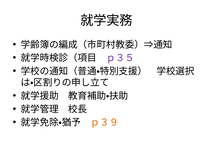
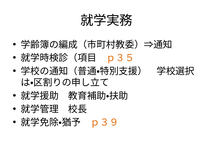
ｐ３５ colour: purple -> orange
